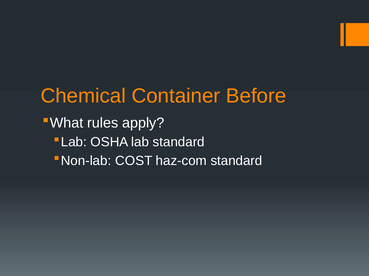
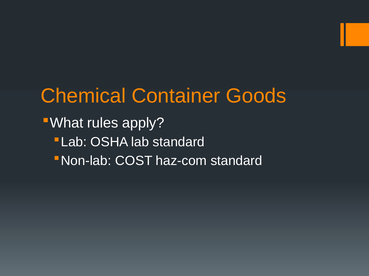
Before: Before -> Goods
